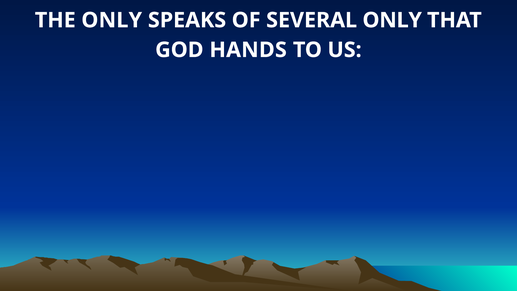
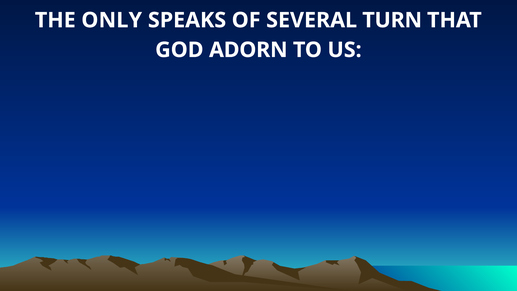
SEVERAL ONLY: ONLY -> TURN
HANDS: HANDS -> ADORN
